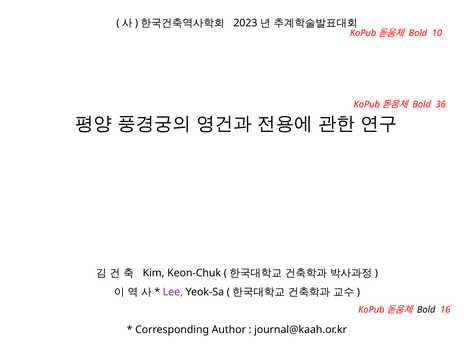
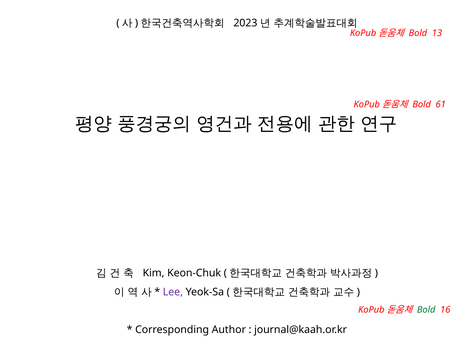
10: 10 -> 13
36: 36 -> 61
Bold at (426, 309) colour: black -> green
